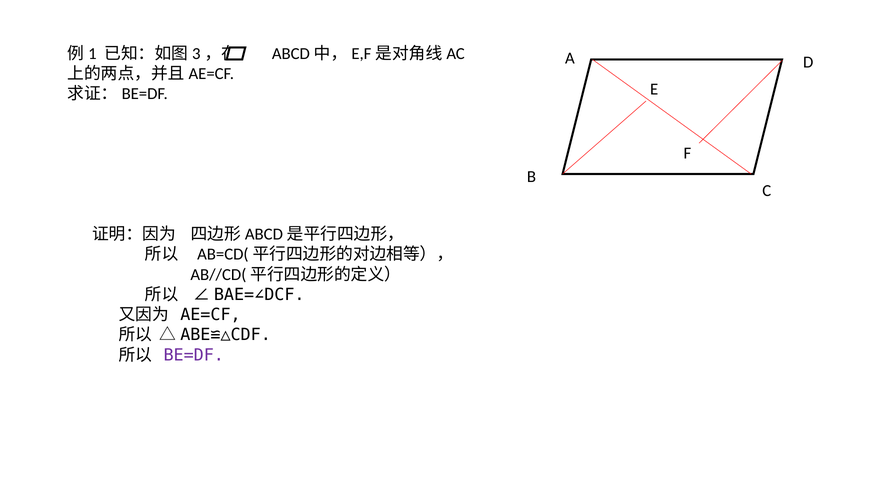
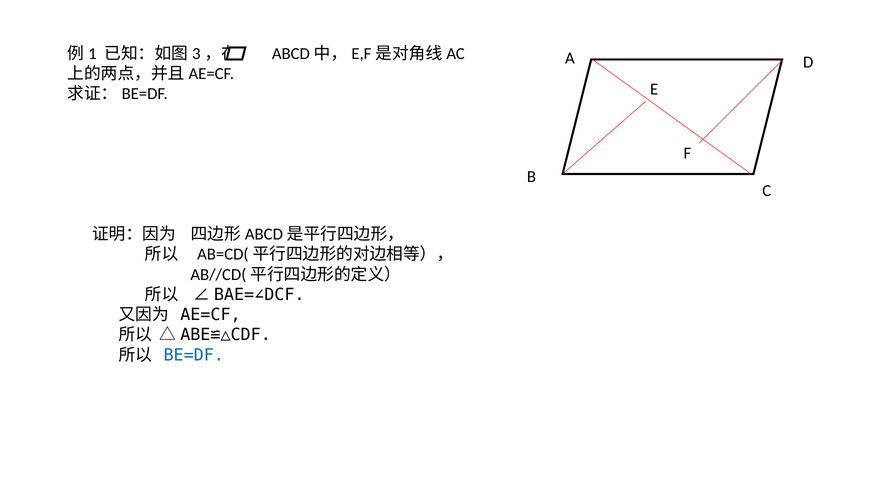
BE=DF colour: purple -> blue
